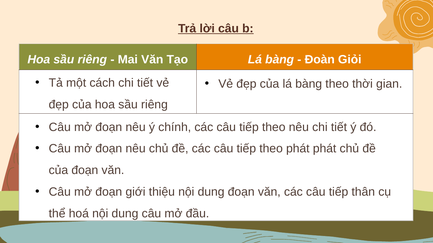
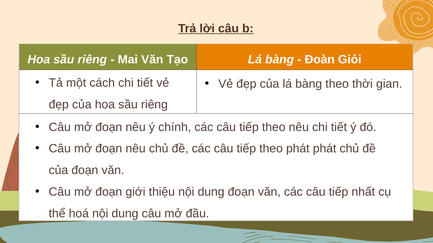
thân: thân -> nhất
